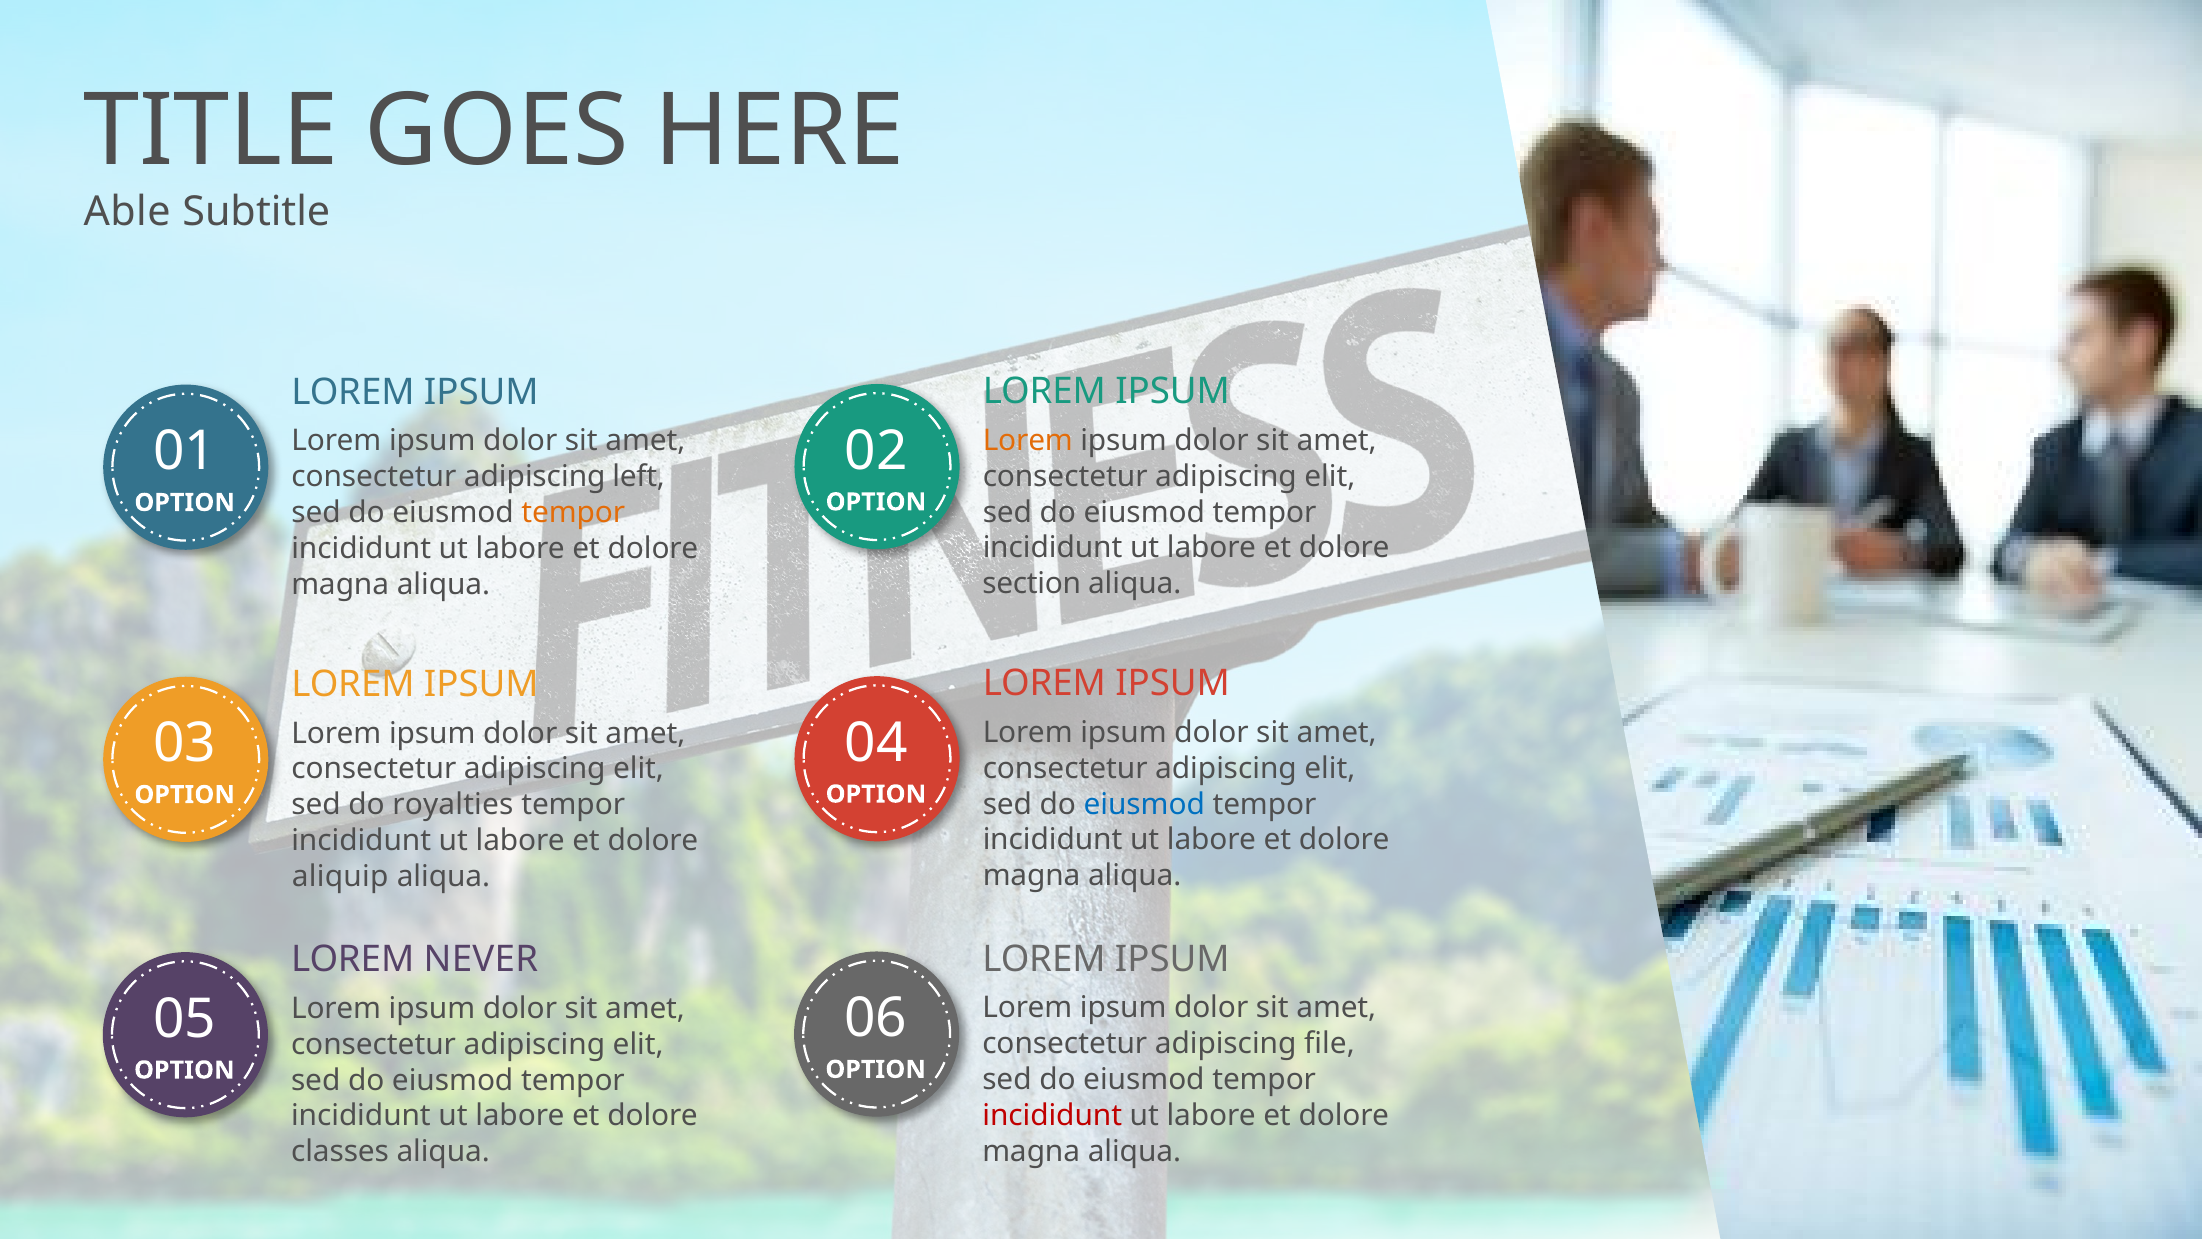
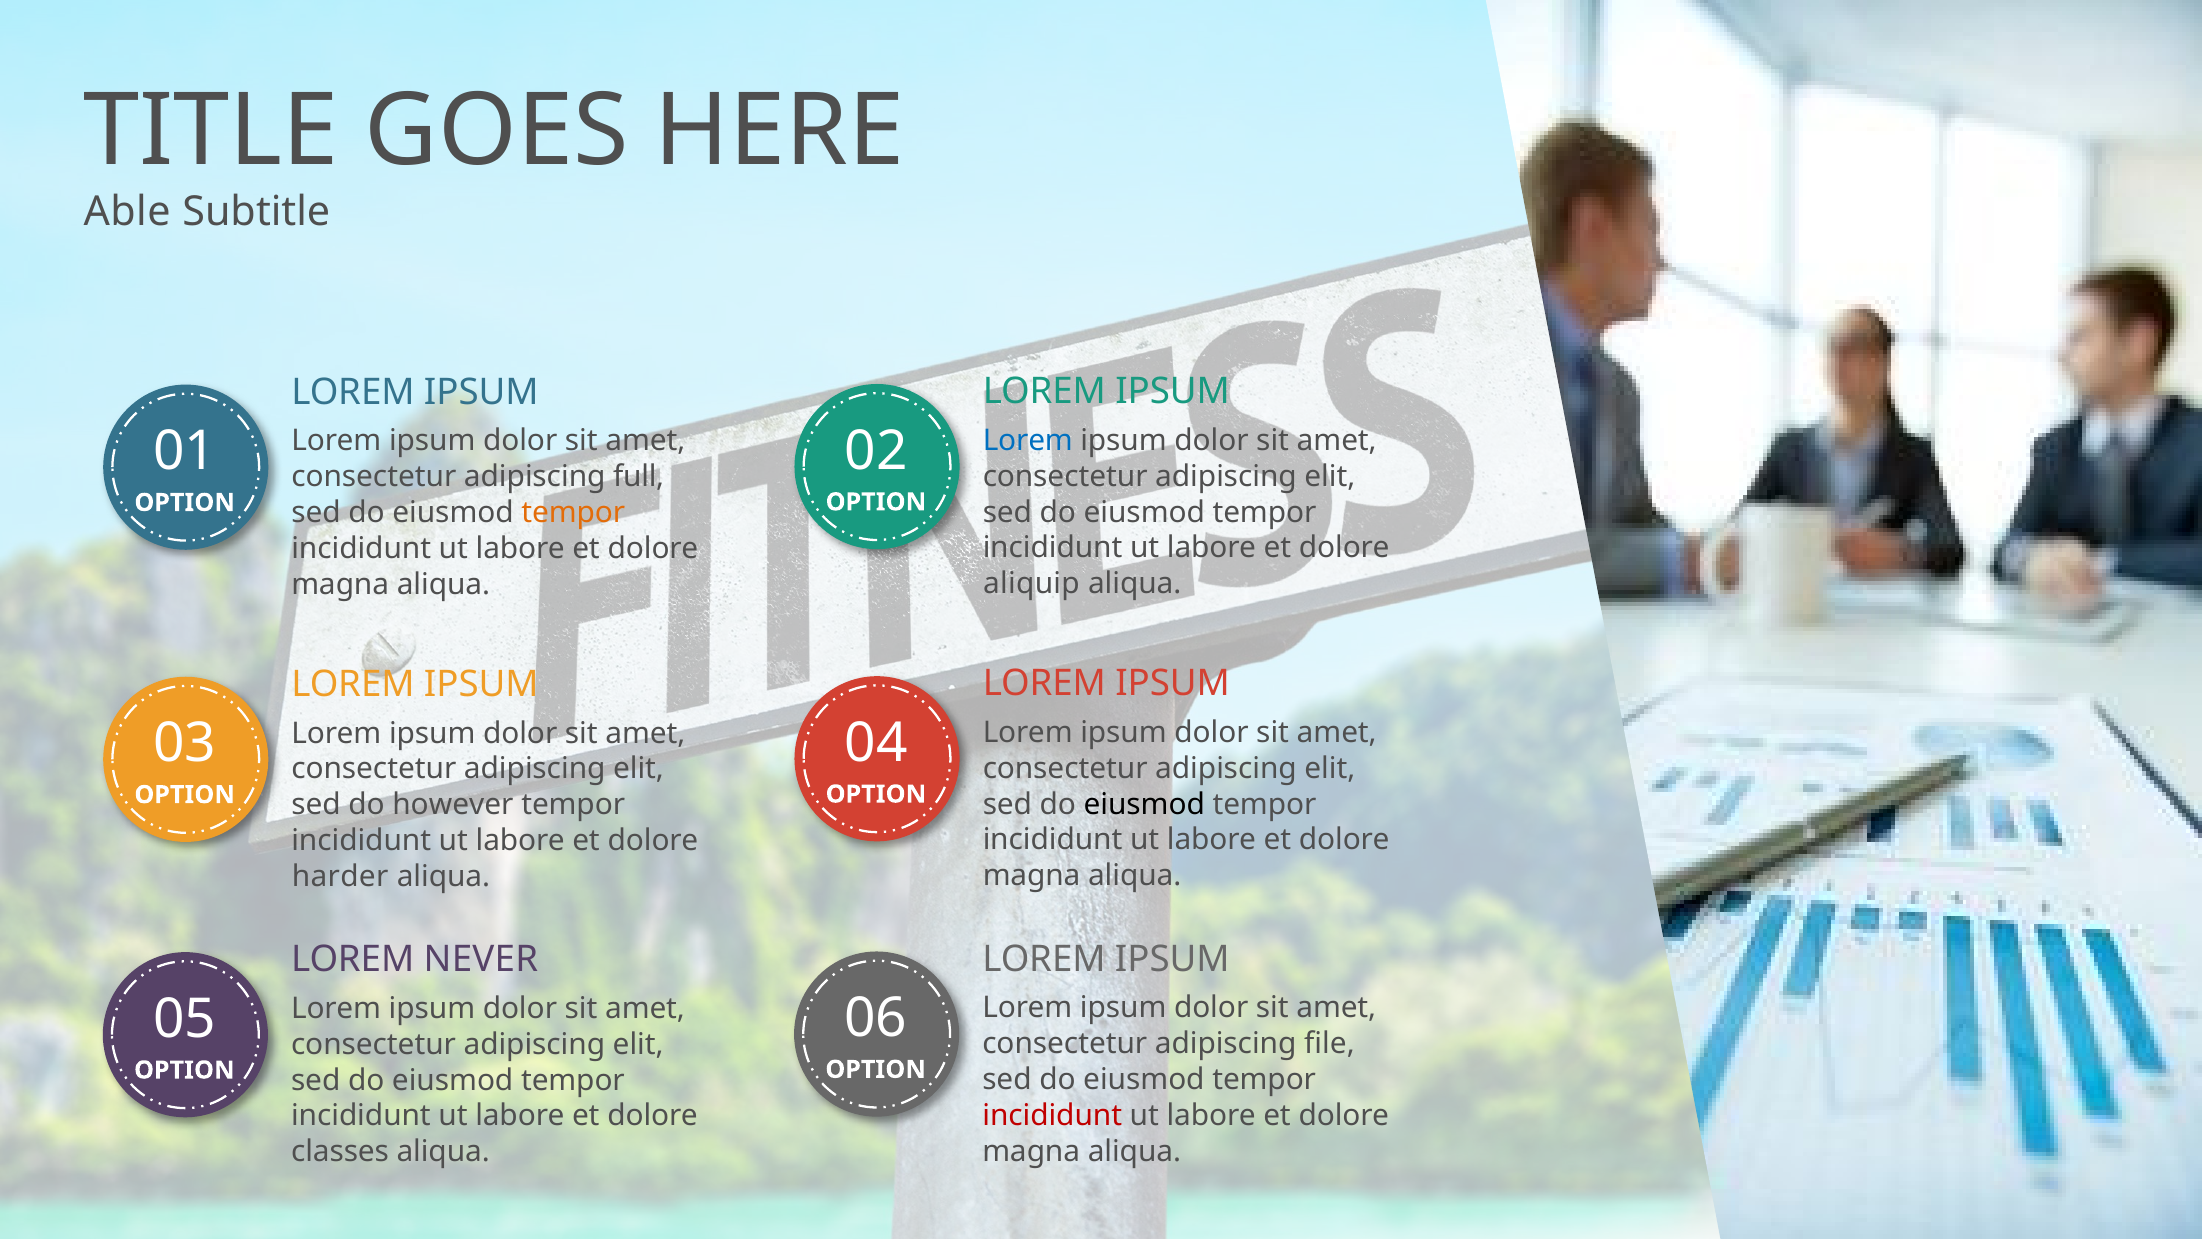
Lorem at (1028, 440) colour: orange -> blue
left: left -> full
section: section -> aliquip
eiusmod at (1144, 804) colour: blue -> black
royalties: royalties -> however
aliquip: aliquip -> harder
